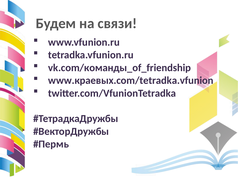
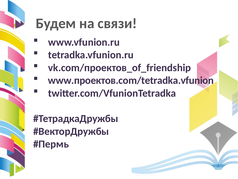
vk.com/команды_of_friendship: vk.com/команды_of_friendship -> vk.com/проектов_of_friendship
www.краевых.com/tetradka.vfunion: www.краевых.com/tetradka.vfunion -> www.проектов.com/tetradka.vfunion
